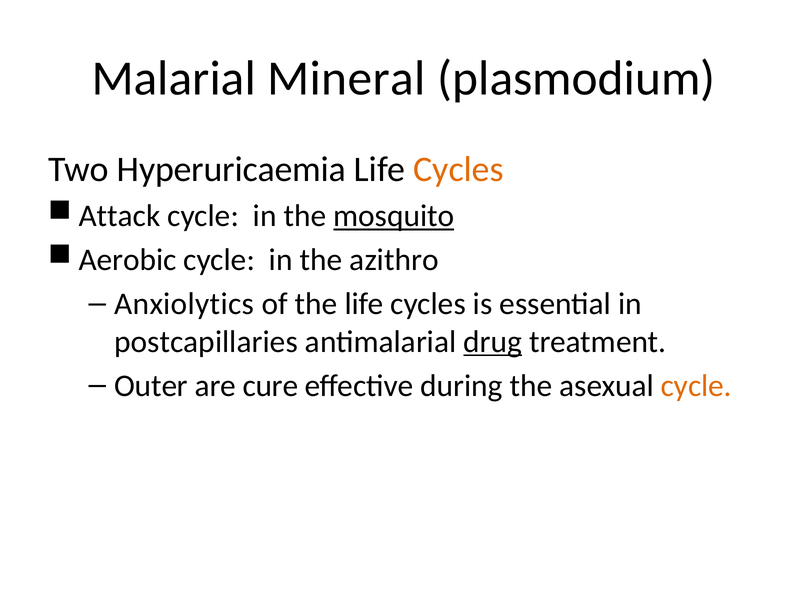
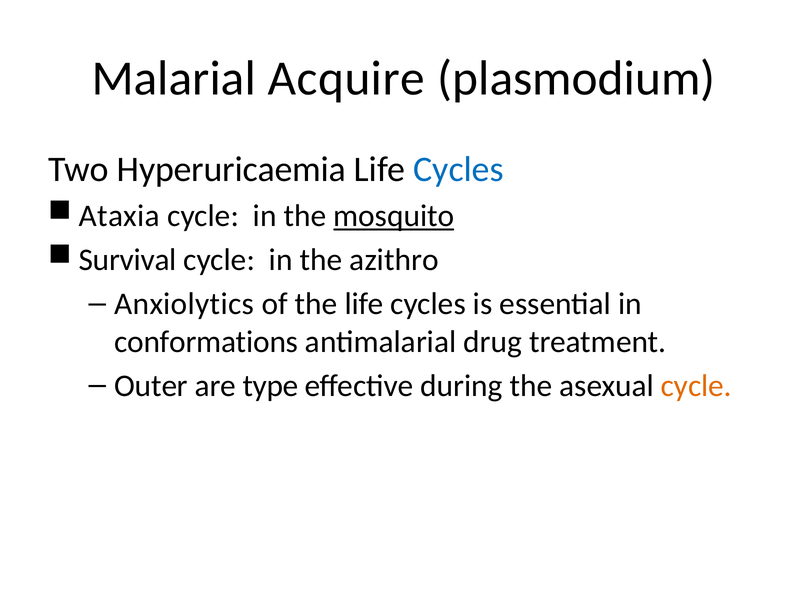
Mineral: Mineral -> Acquire
Cycles at (458, 170) colour: orange -> blue
Attack: Attack -> Ataxia
Aerobic: Aerobic -> Survival
postcapillaries: postcapillaries -> conformations
drug underline: present -> none
cure: cure -> type
